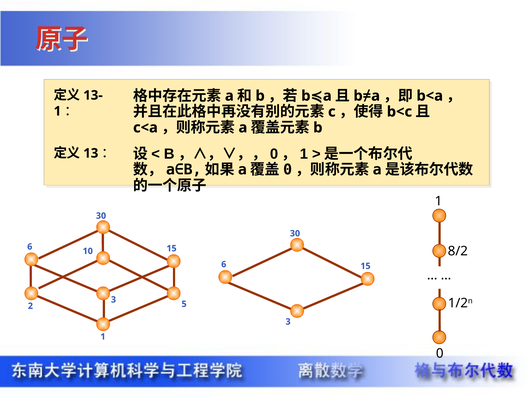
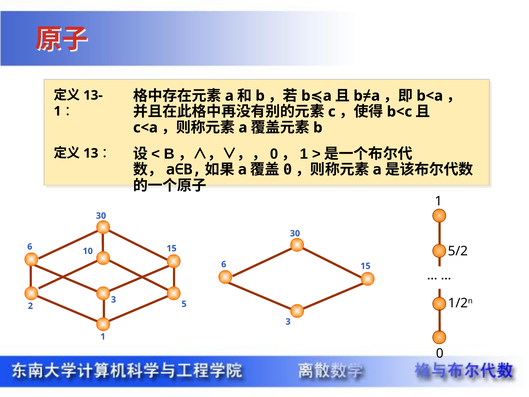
8/2: 8/2 -> 5/2
